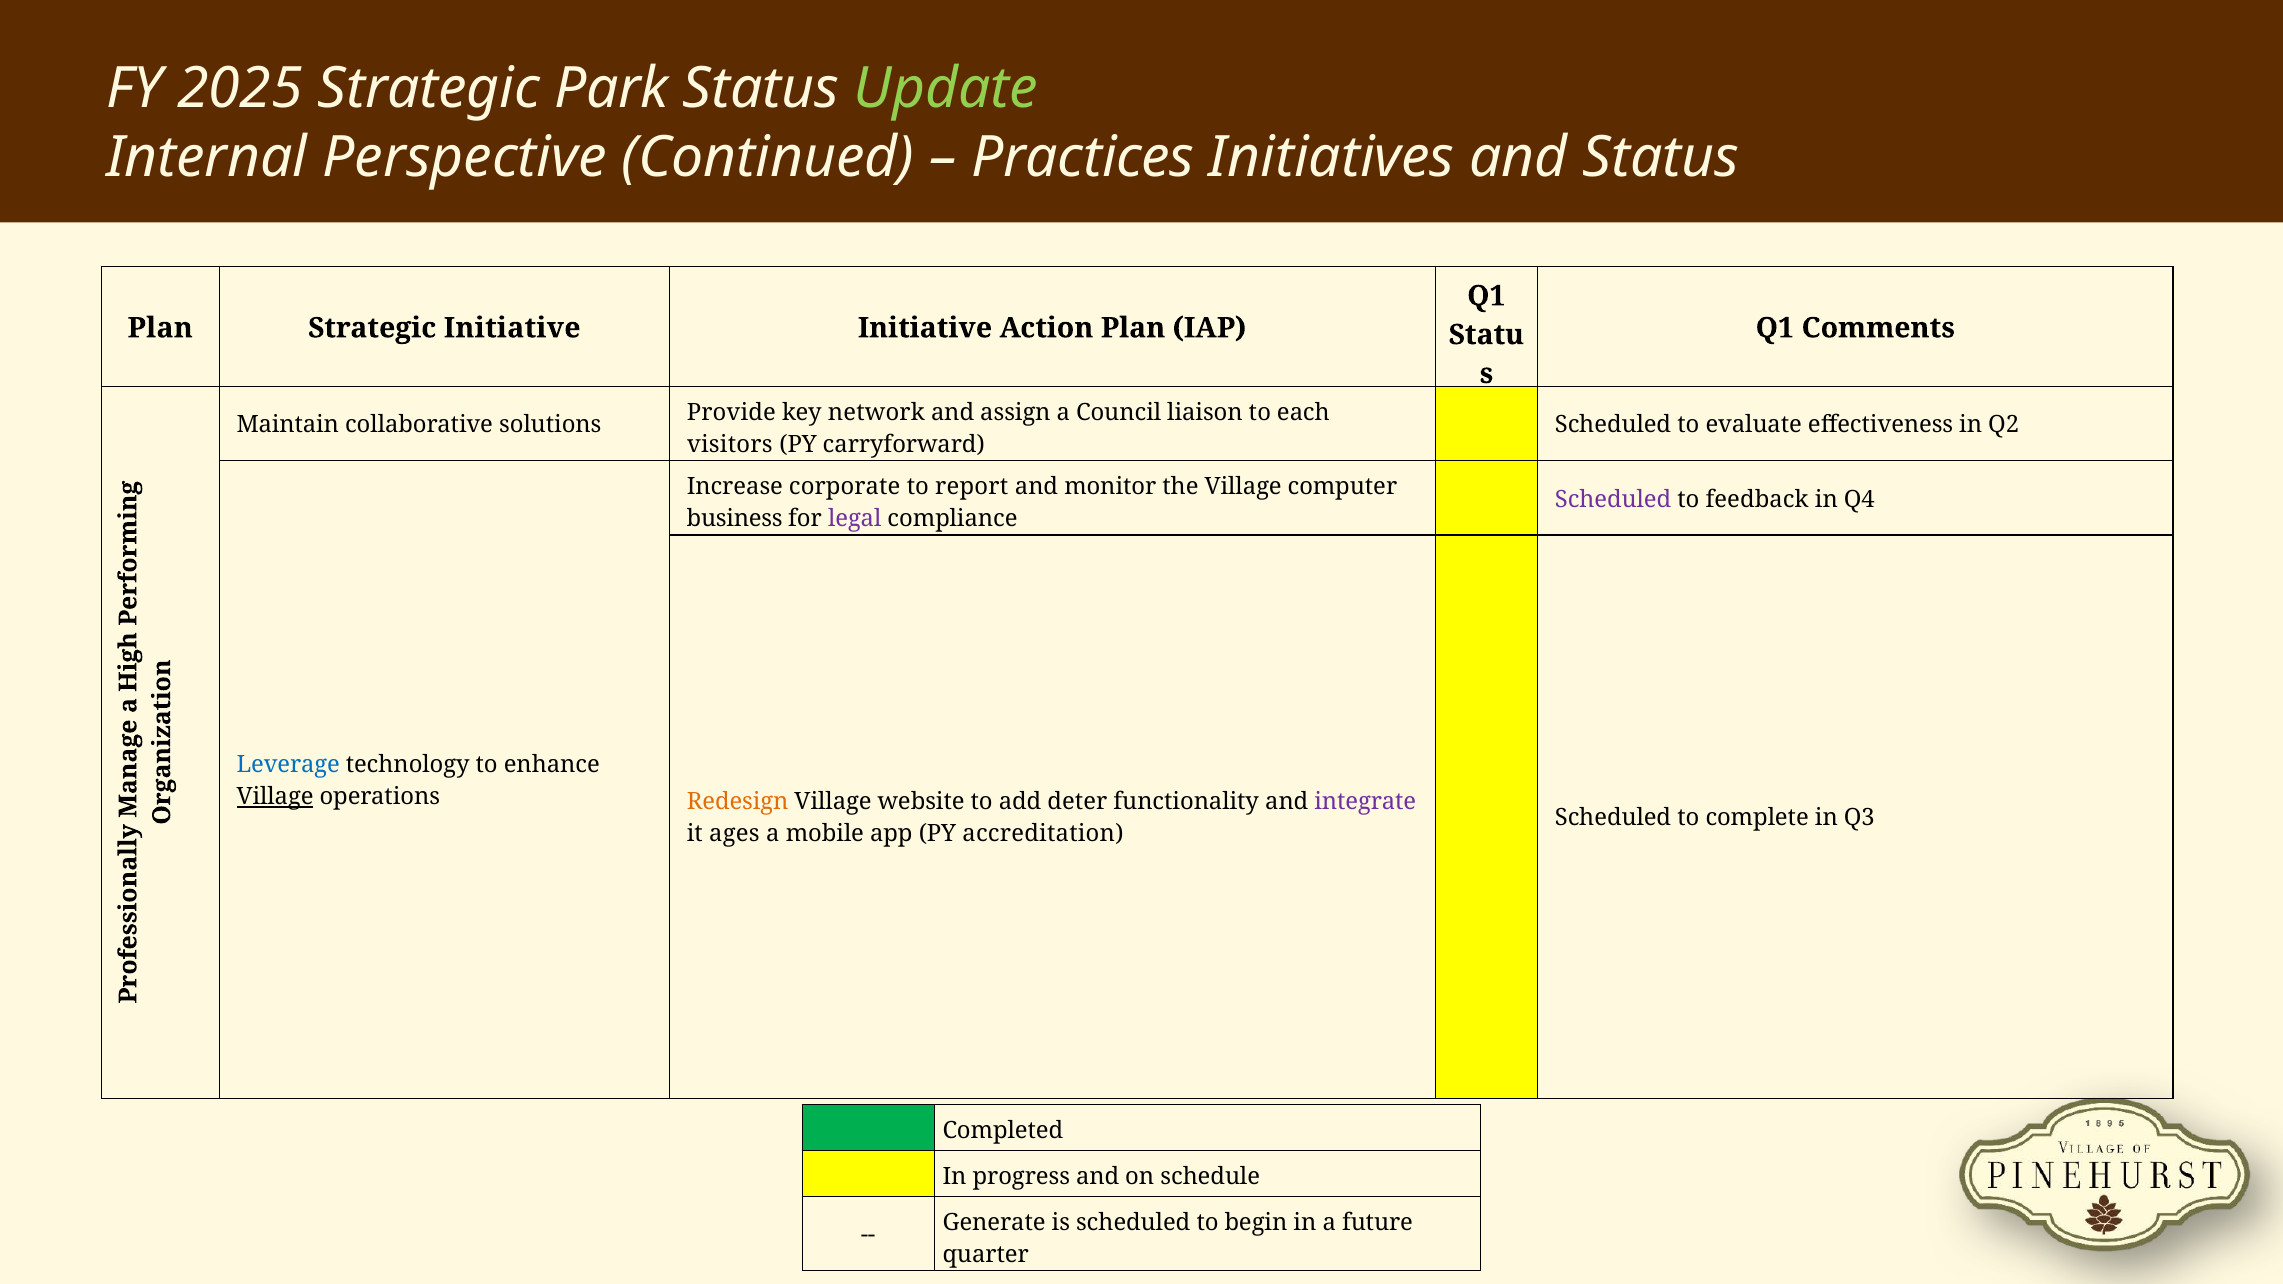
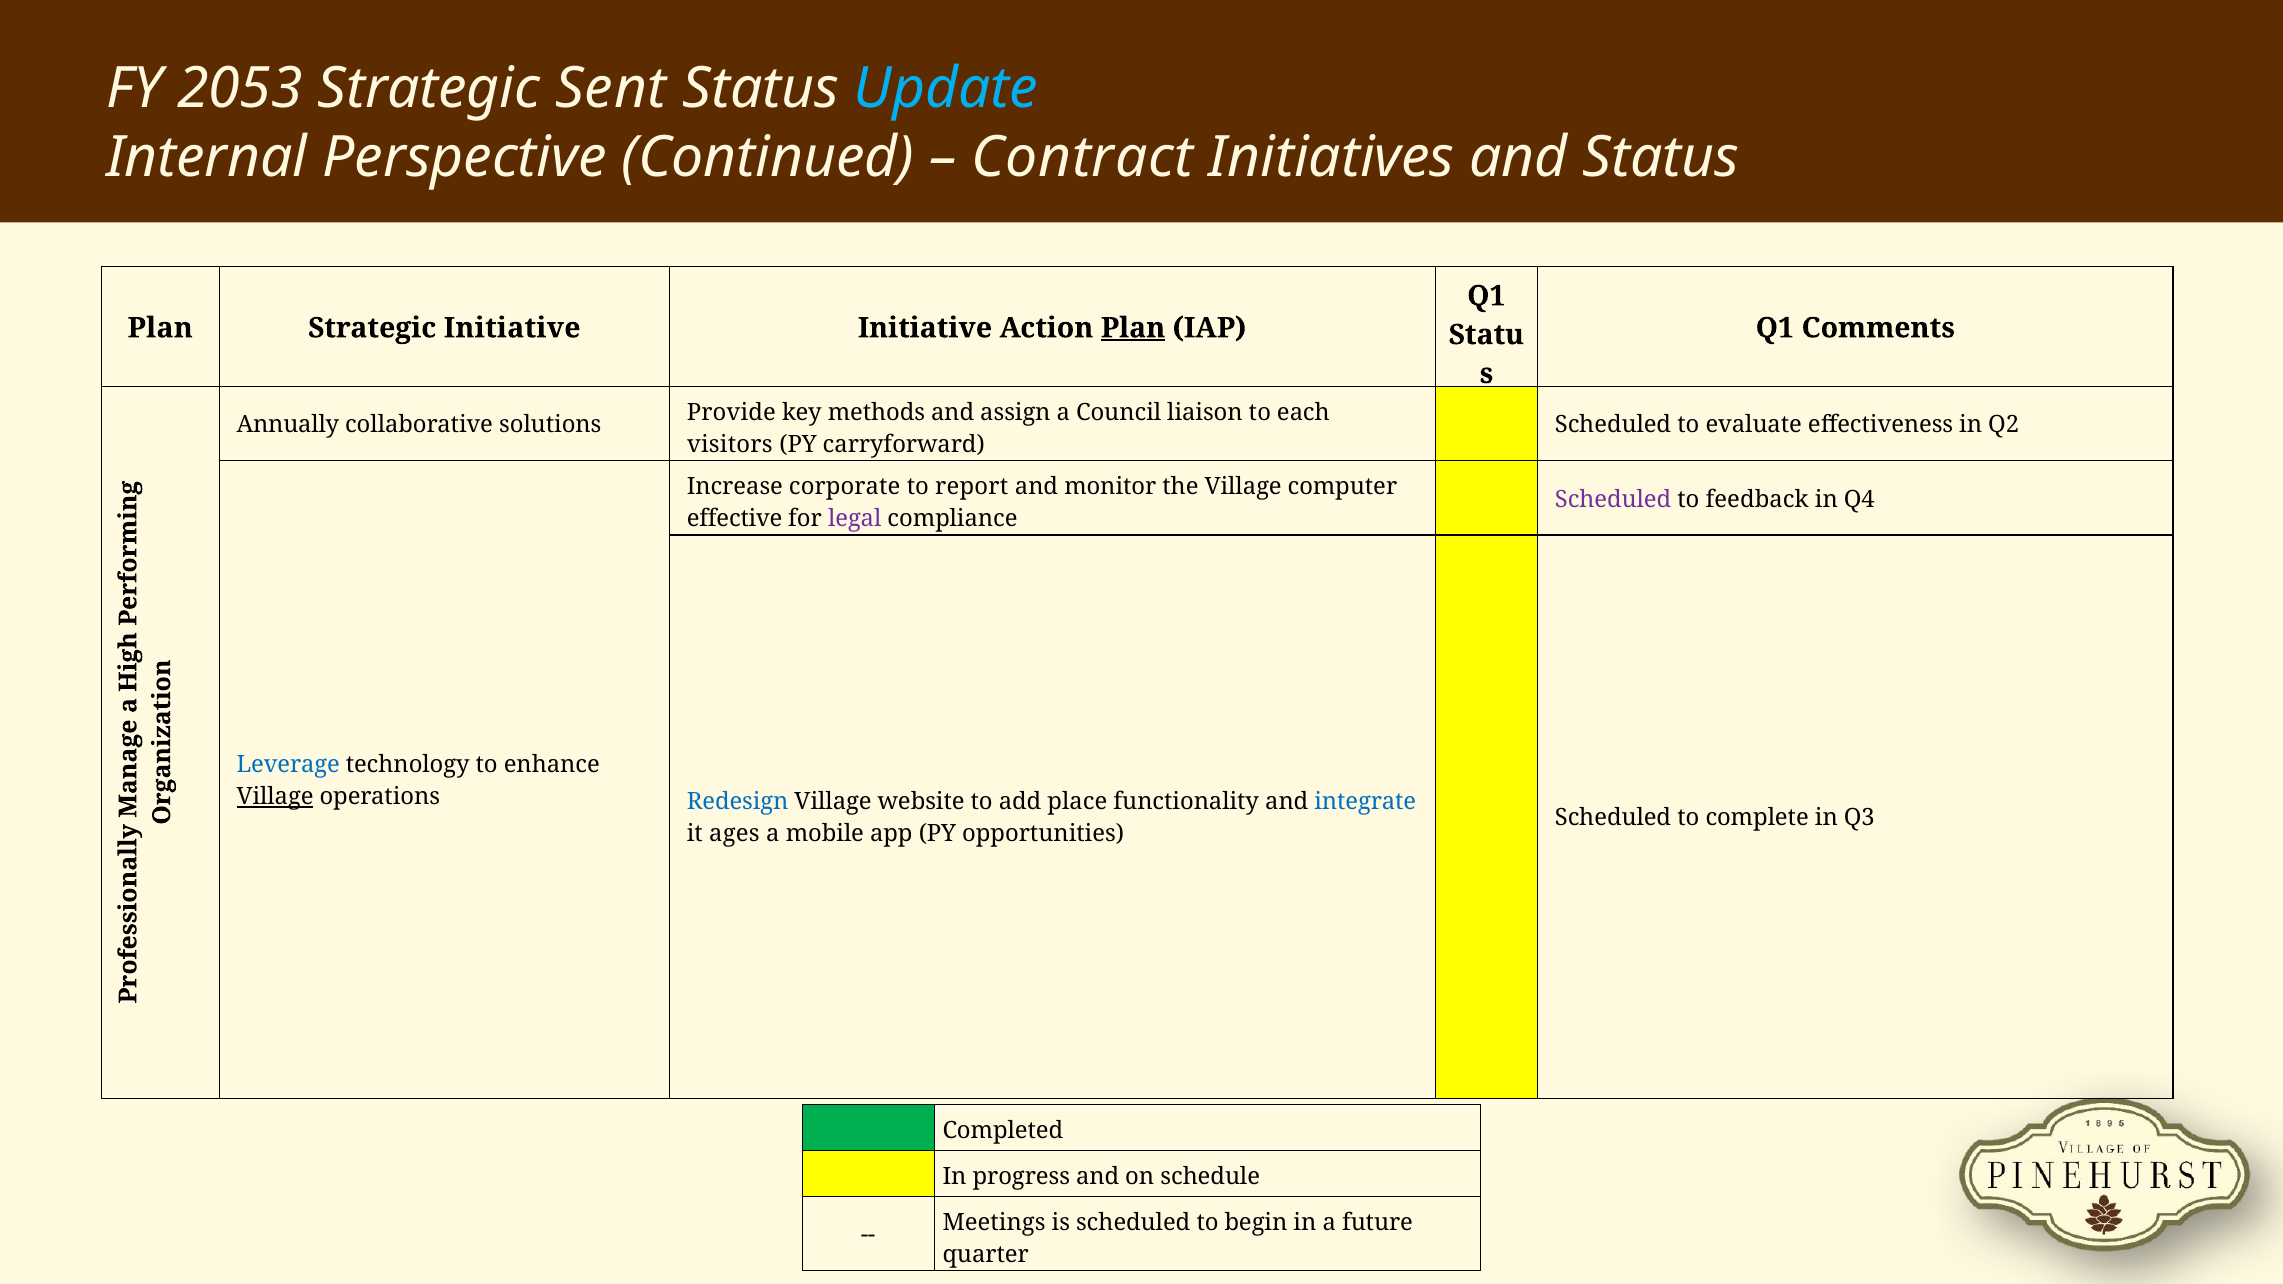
2025: 2025 -> 2053
Park: Park -> Sent
Update colour: light green -> light blue
Practices: Practices -> Contract
Plan at (1133, 328) underline: none -> present
network: network -> methods
Maintain: Maintain -> Annually
business: business -> effective
Redesign colour: orange -> blue
deter: deter -> place
integrate colour: purple -> blue
accreditation: accreditation -> opportunities
Generate: Generate -> Meetings
